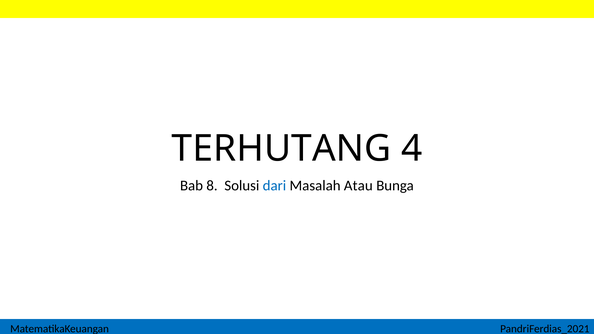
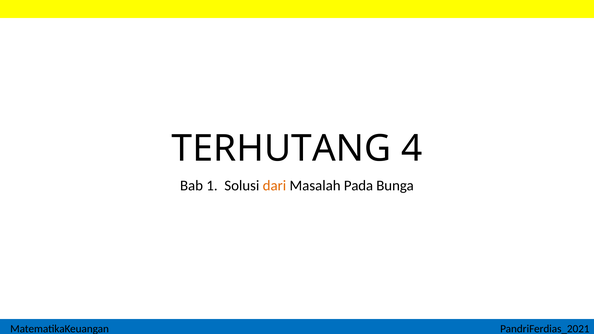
8: 8 -> 1
dari colour: blue -> orange
Atau: Atau -> Pada
